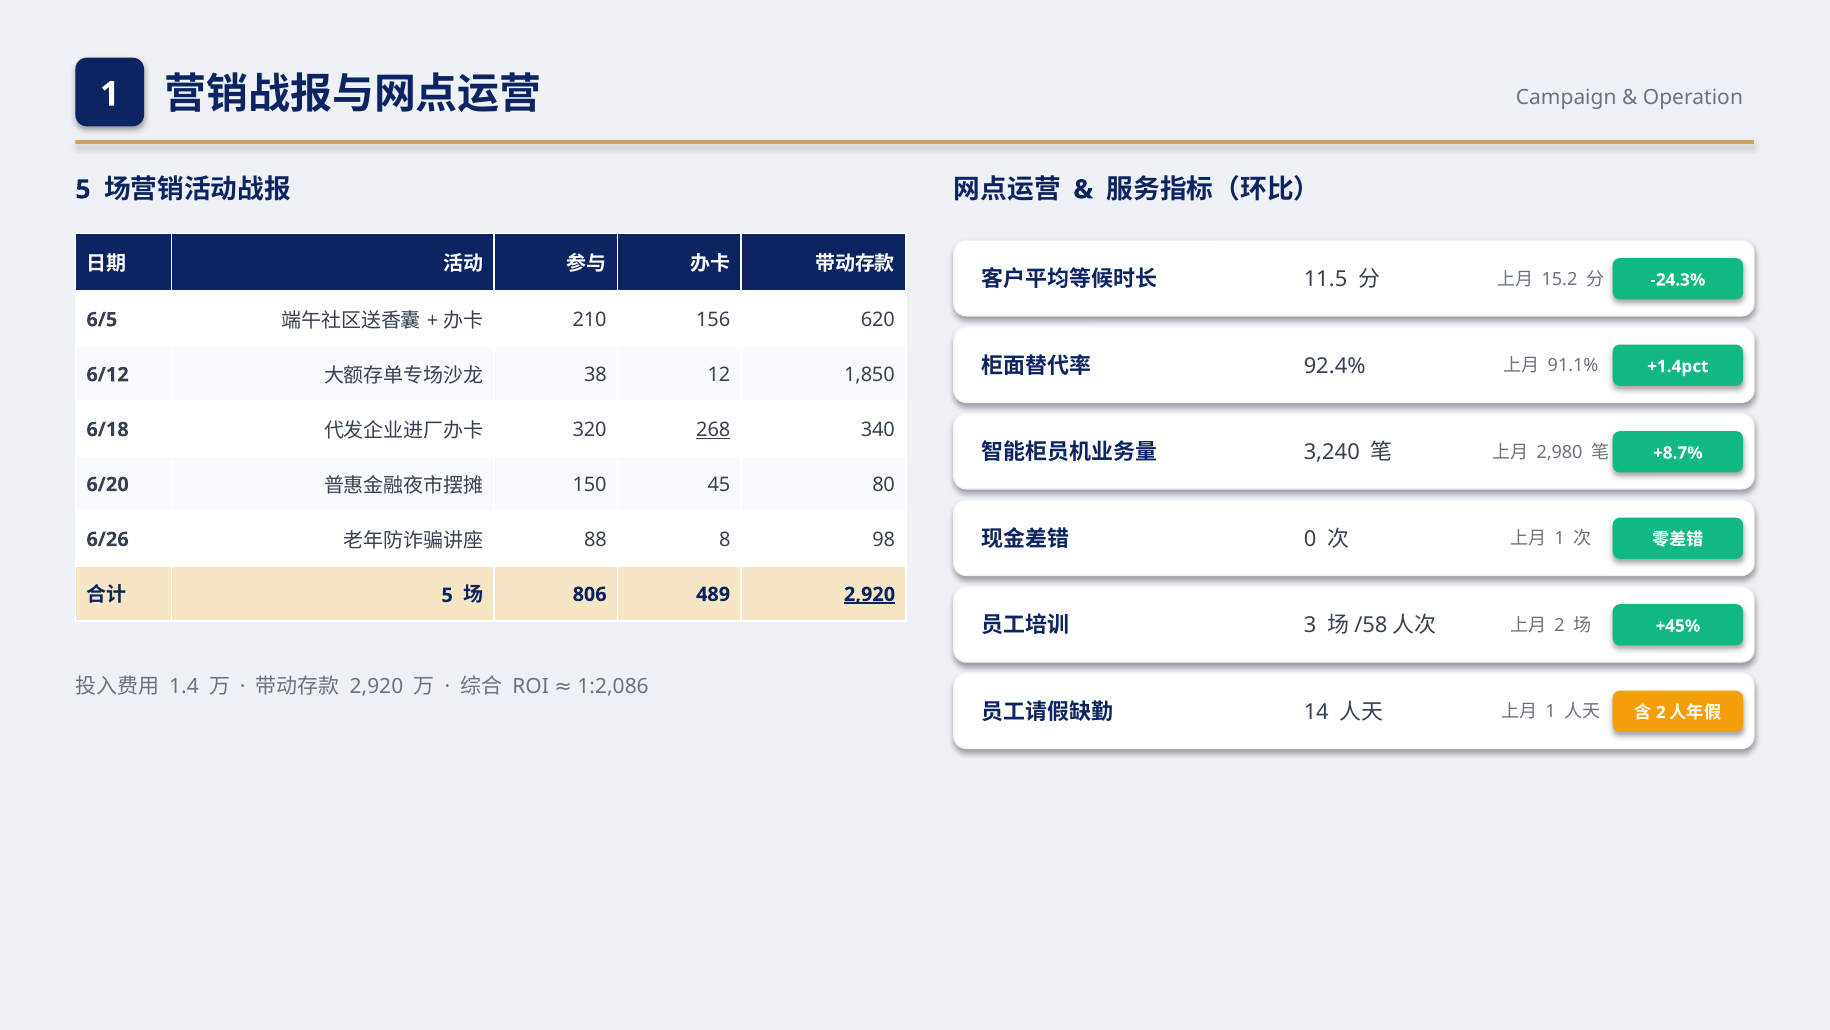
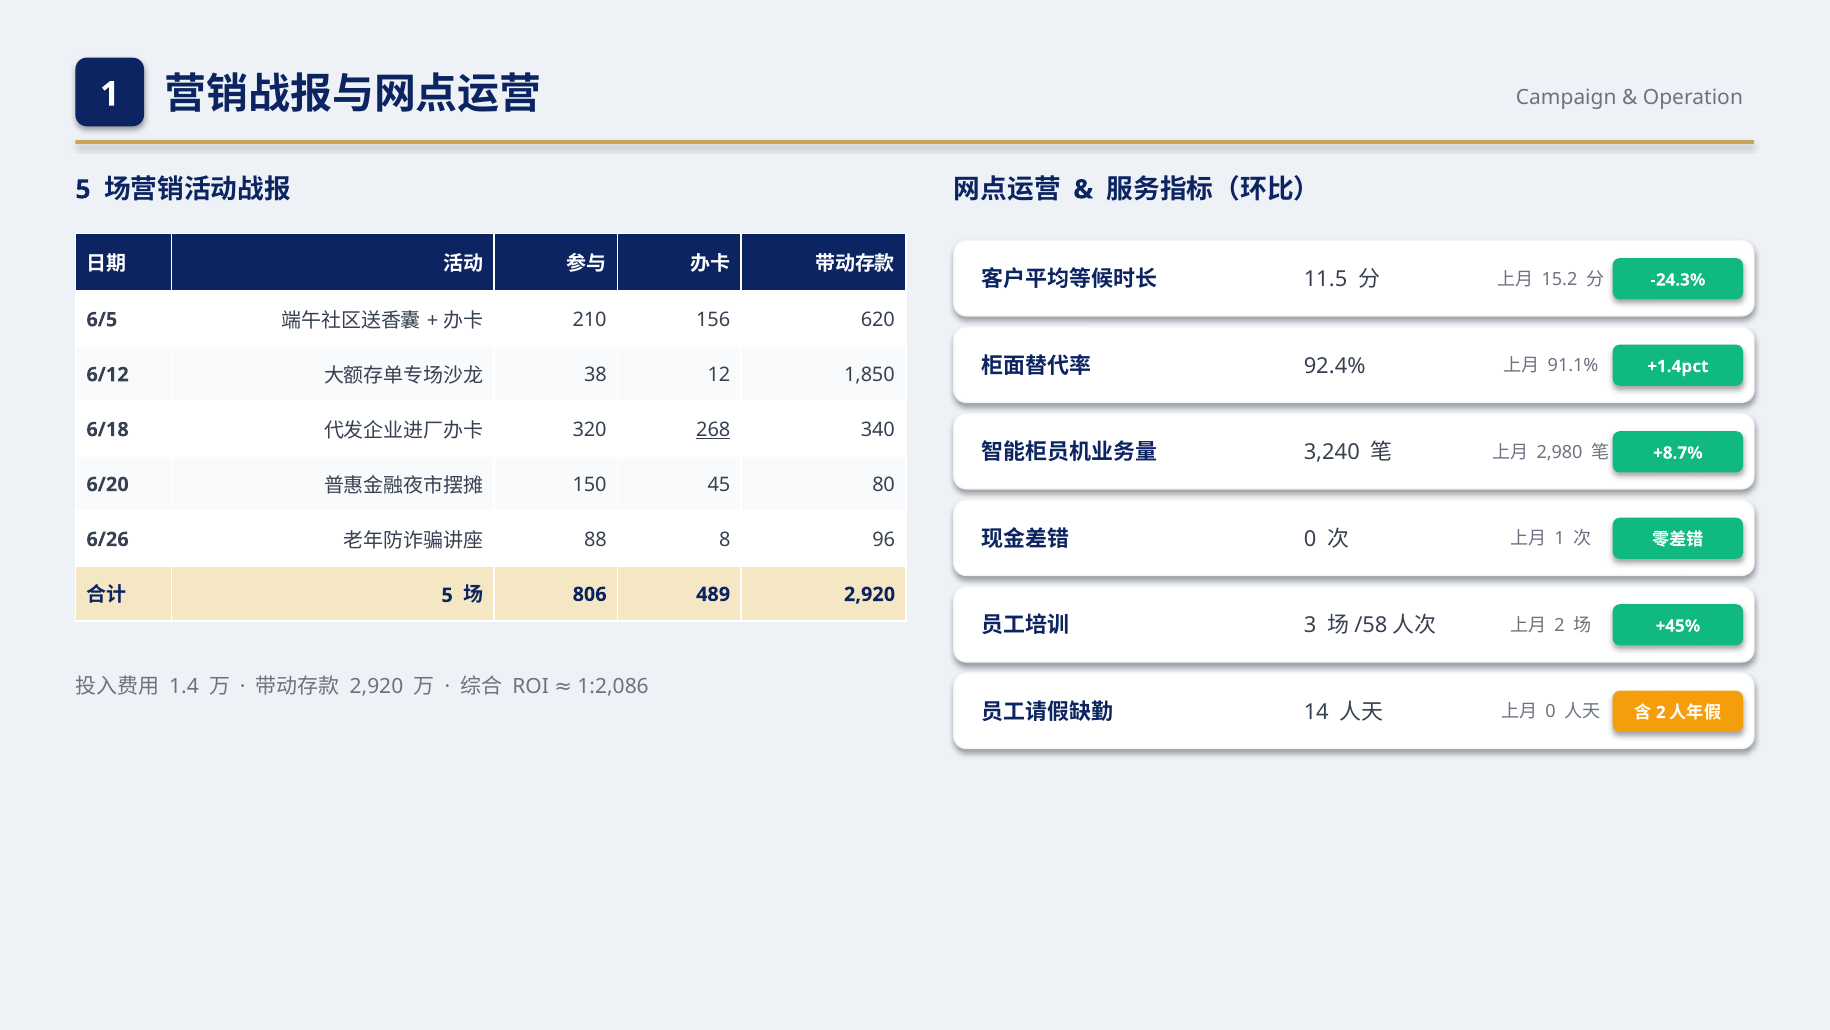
98: 98 -> 96
2,920 at (870, 594) underline: present -> none
1 at (1551, 712): 1 -> 0
